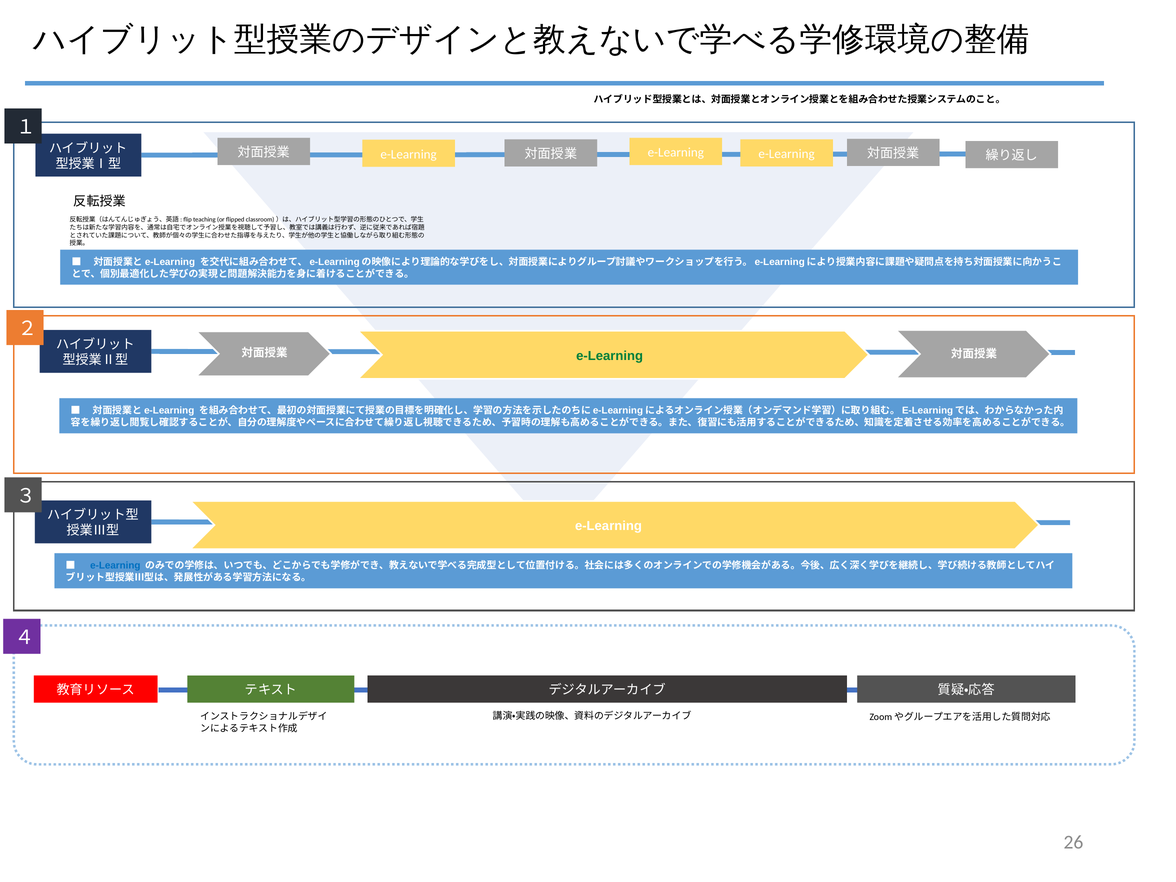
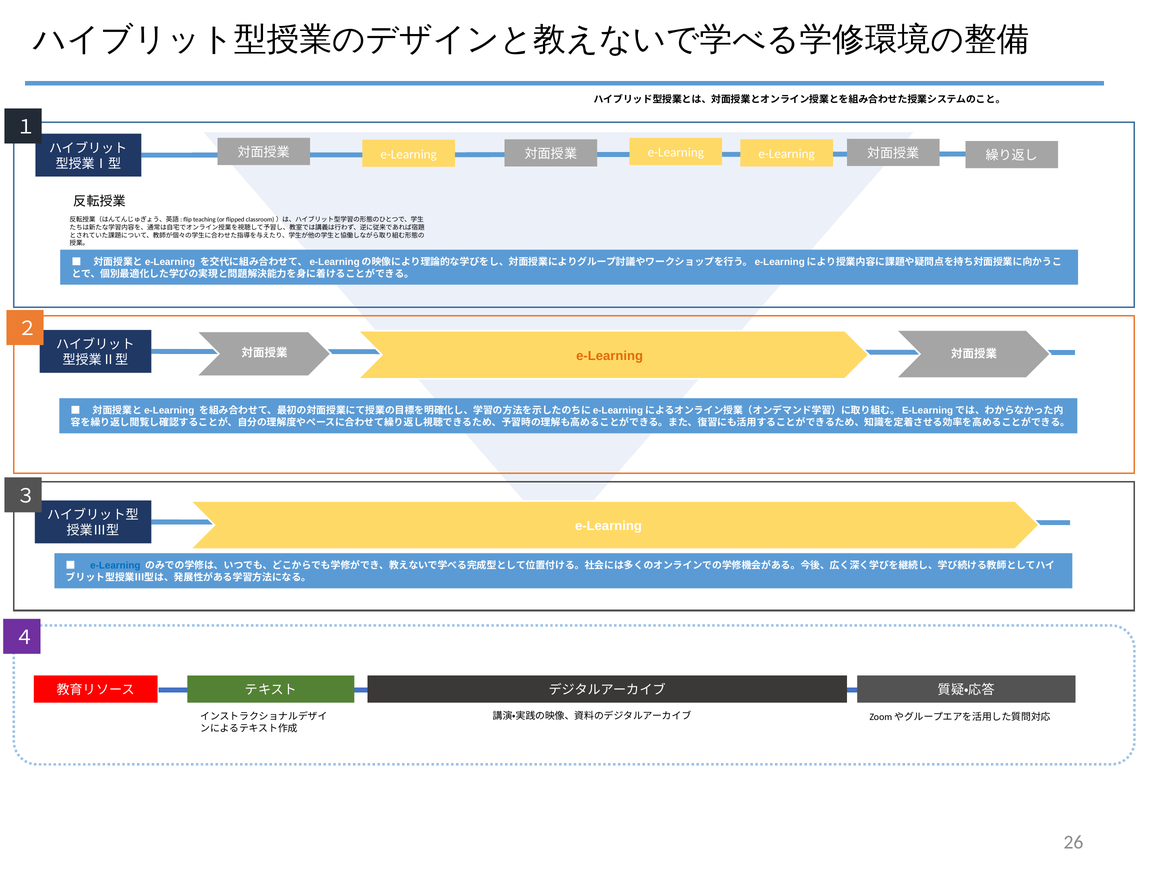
e-Learning at (610, 356) colour: green -> orange
